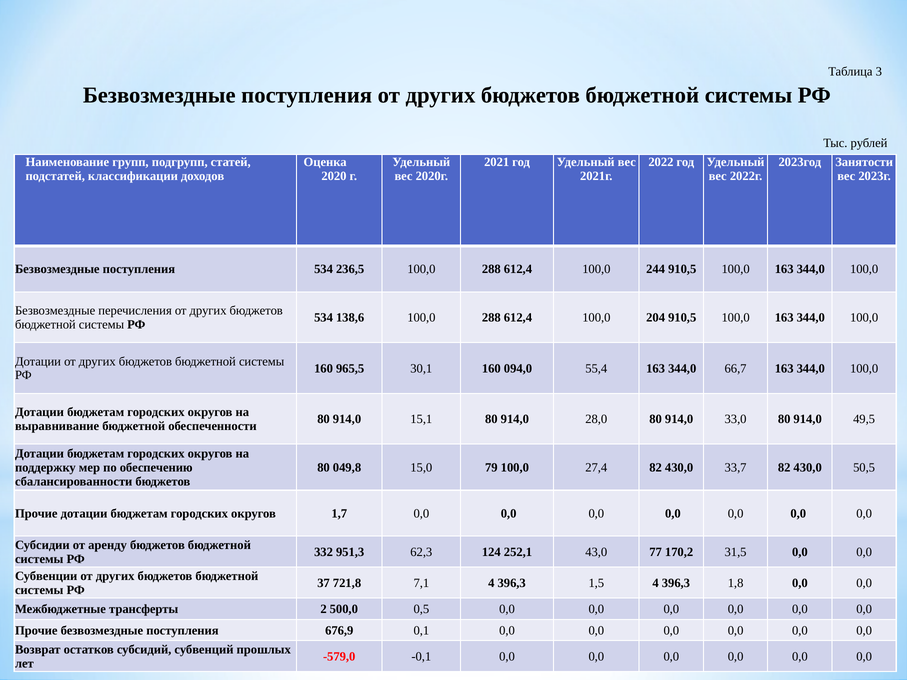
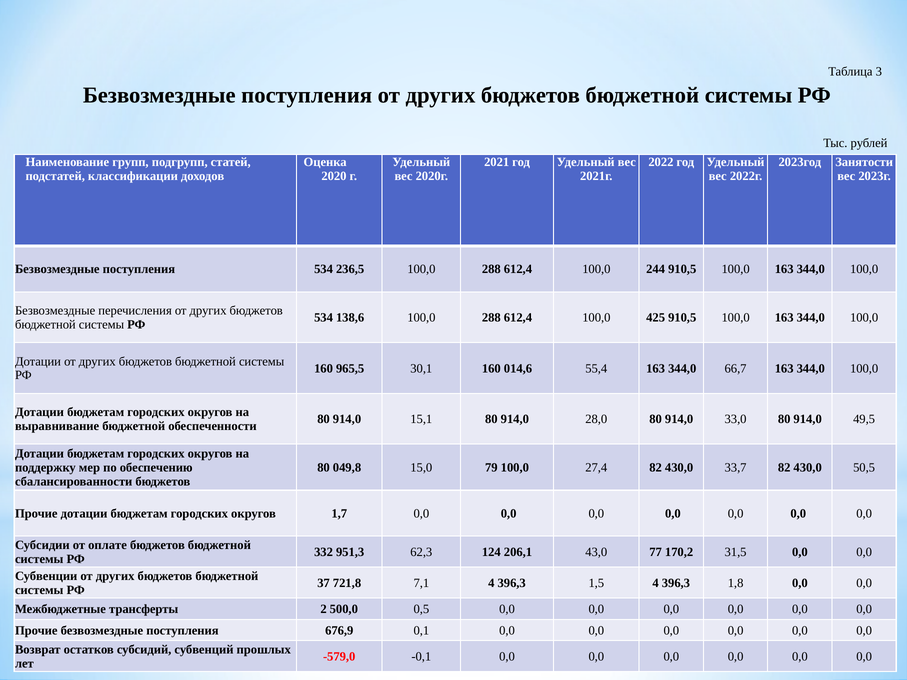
204: 204 -> 425
094,0: 094,0 -> 014,6
аренду: аренду -> оплате
252,1: 252,1 -> 206,1
